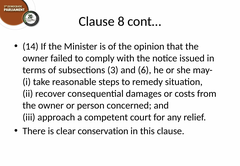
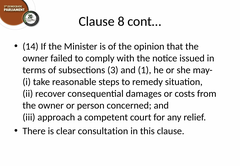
6: 6 -> 1
conservation: conservation -> consultation
